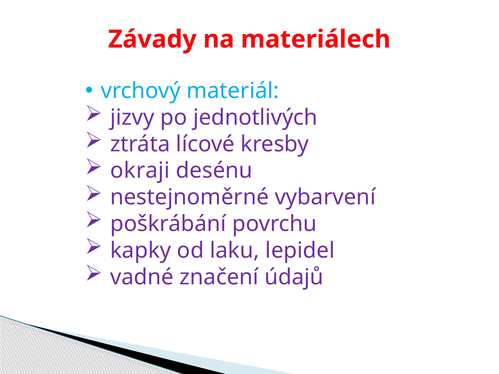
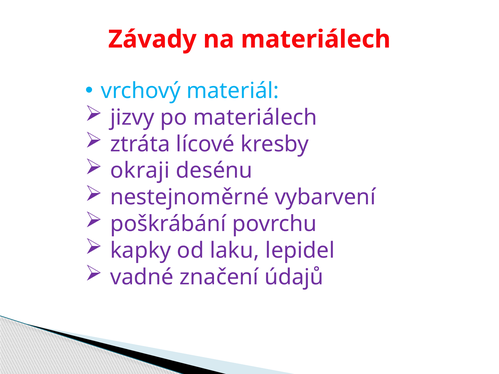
po jednotlivých: jednotlivých -> materiálech
